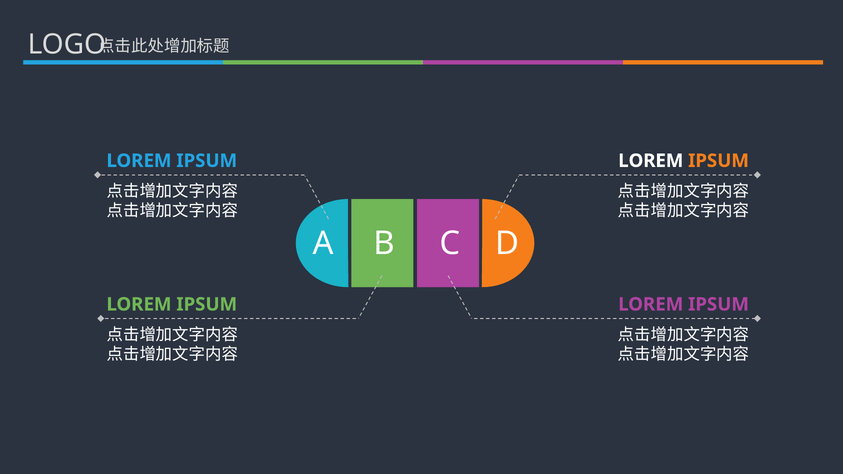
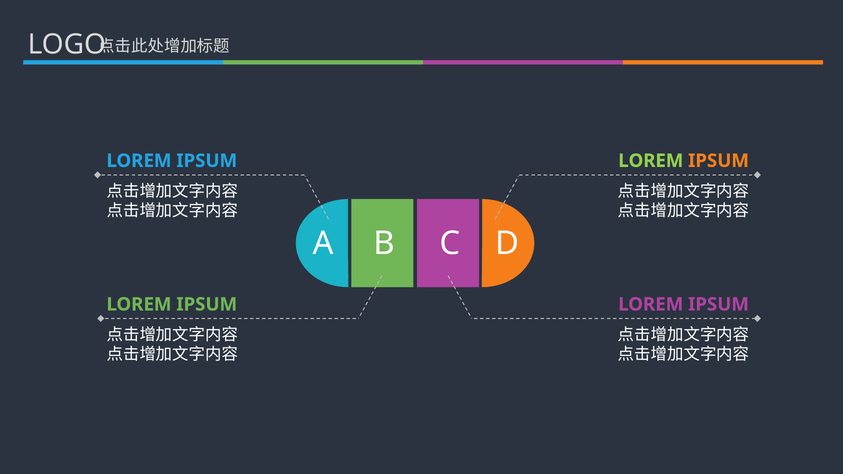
LOREM at (651, 161) colour: white -> light green
